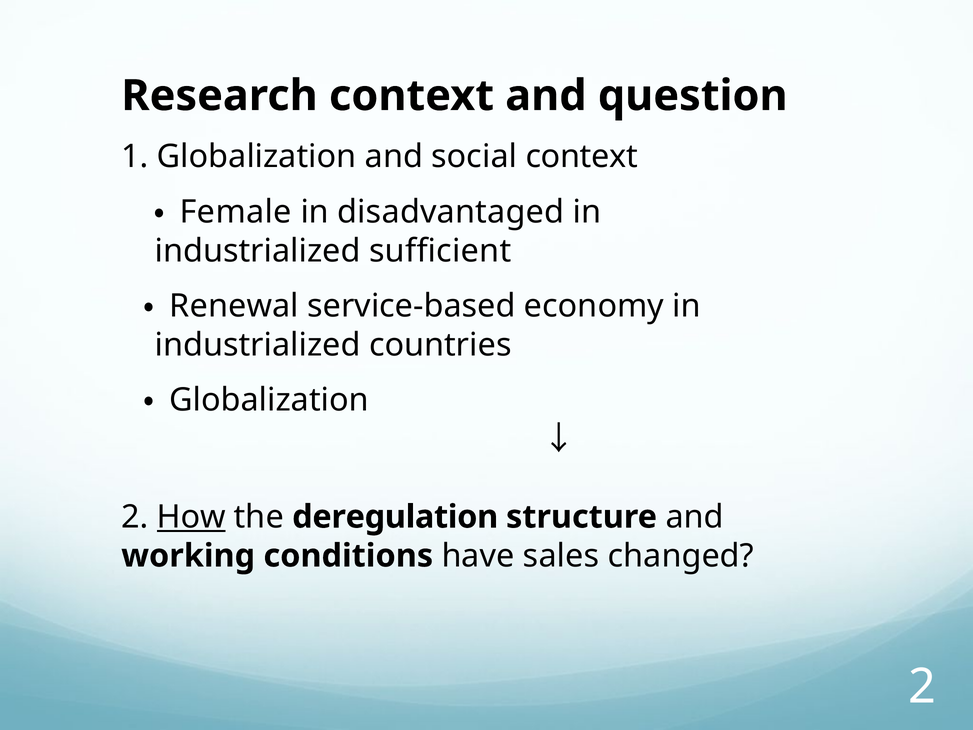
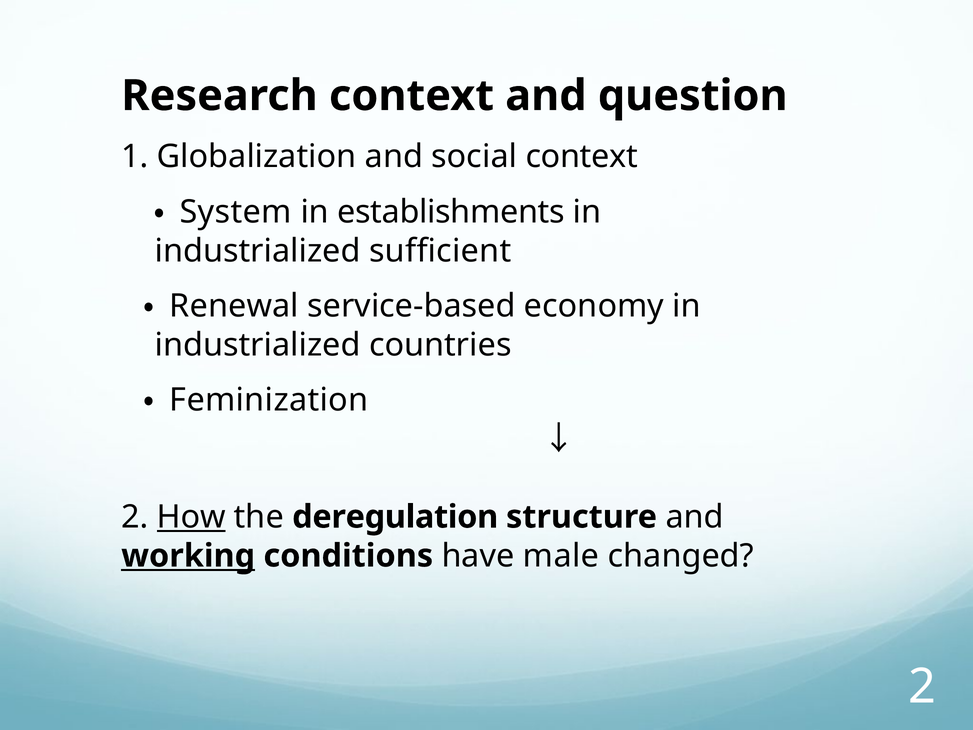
Female: Female -> System
disadvantaged: disadvantaged -> establishments
Globalization at (269, 400): Globalization -> Feminization
working underline: none -> present
sales: sales -> male
